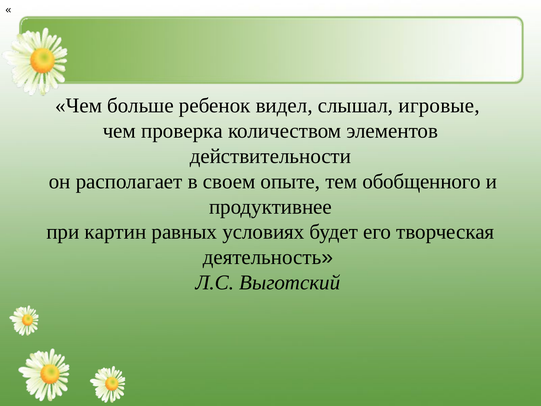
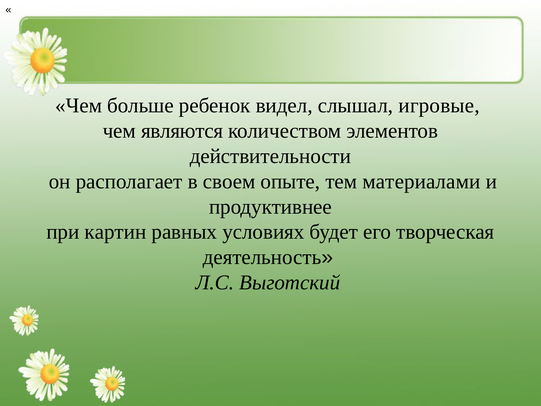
проверка: проверка -> являются
обобщенного: обобщенного -> материалами
